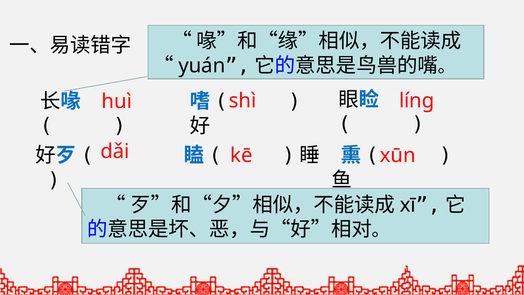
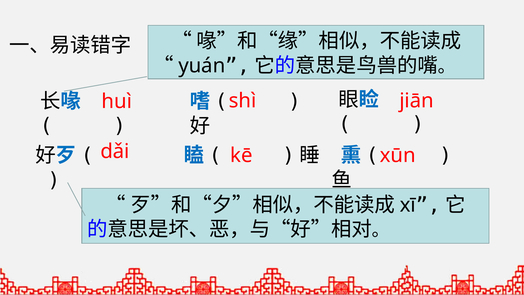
líng: líng -> jiān
